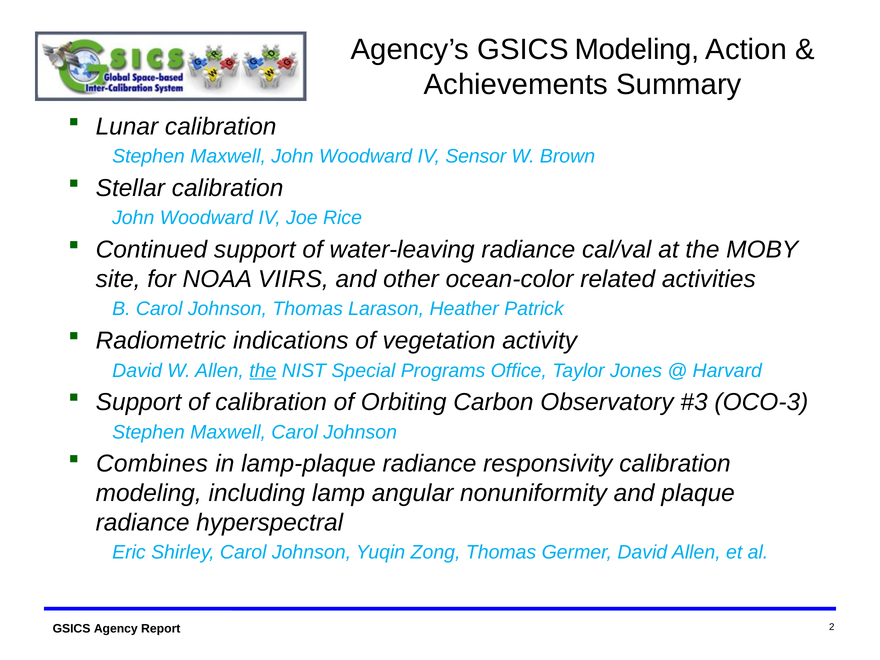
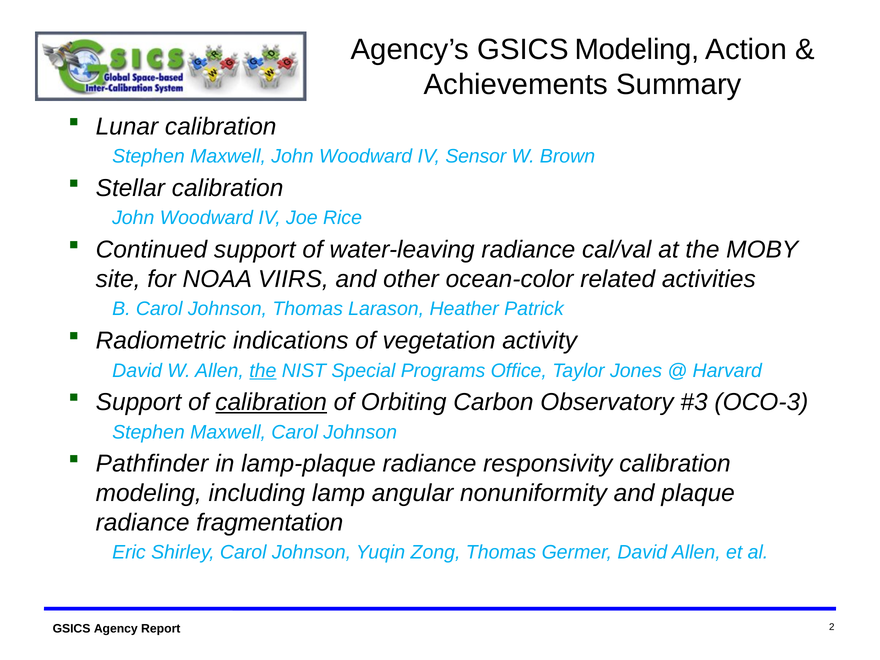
calibration at (271, 402) underline: none -> present
Combines: Combines -> Pathfinder
hyperspectral: hyperspectral -> fragmentation
